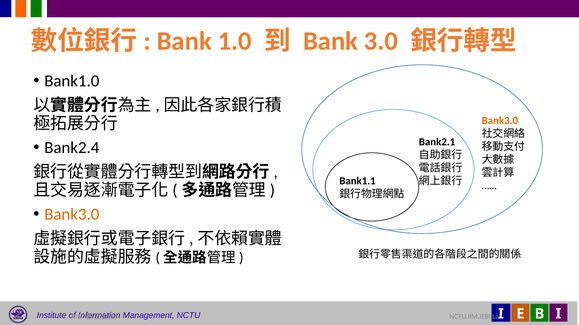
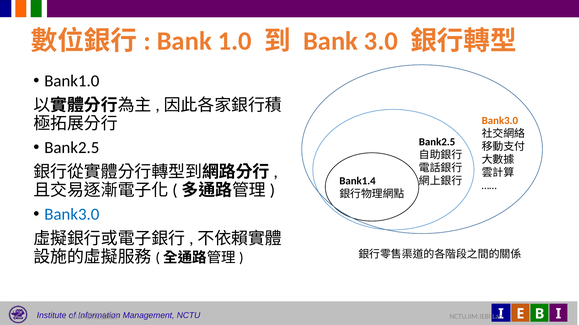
Bank2.1 at (437, 142): Bank2.1 -> Bank2.5
Bank2.4 at (72, 148): Bank2.4 -> Bank2.5
Bank1.1: Bank1.1 -> Bank1.4
Bank3.0 at (72, 215) colour: orange -> blue
